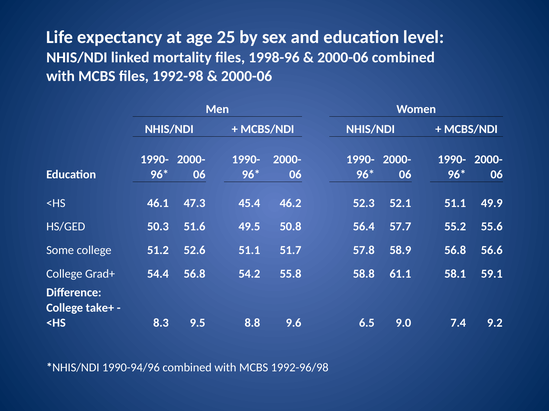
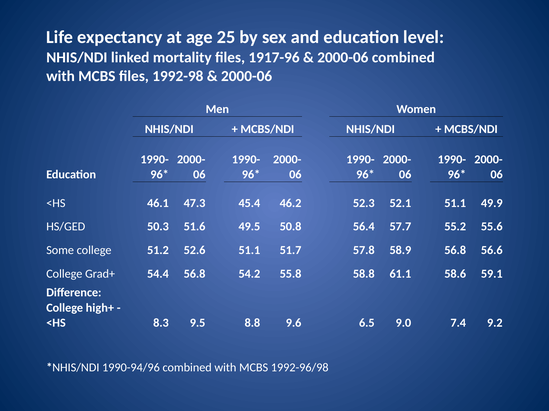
1998-96: 1998-96 -> 1917-96
58.1: 58.1 -> 58.6
take+: take+ -> high+
